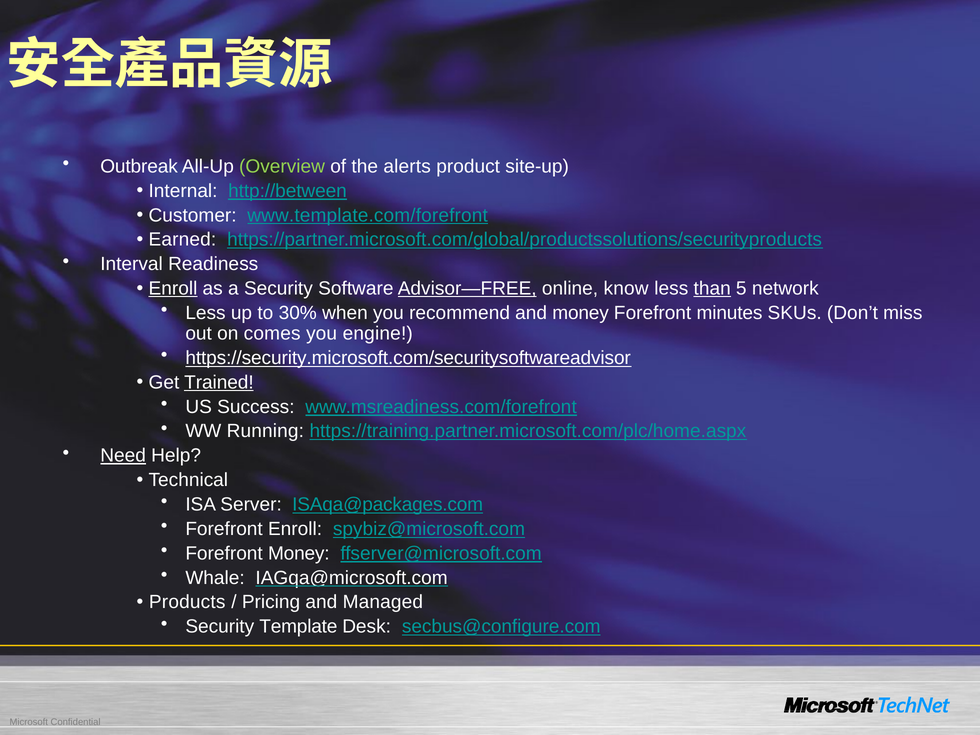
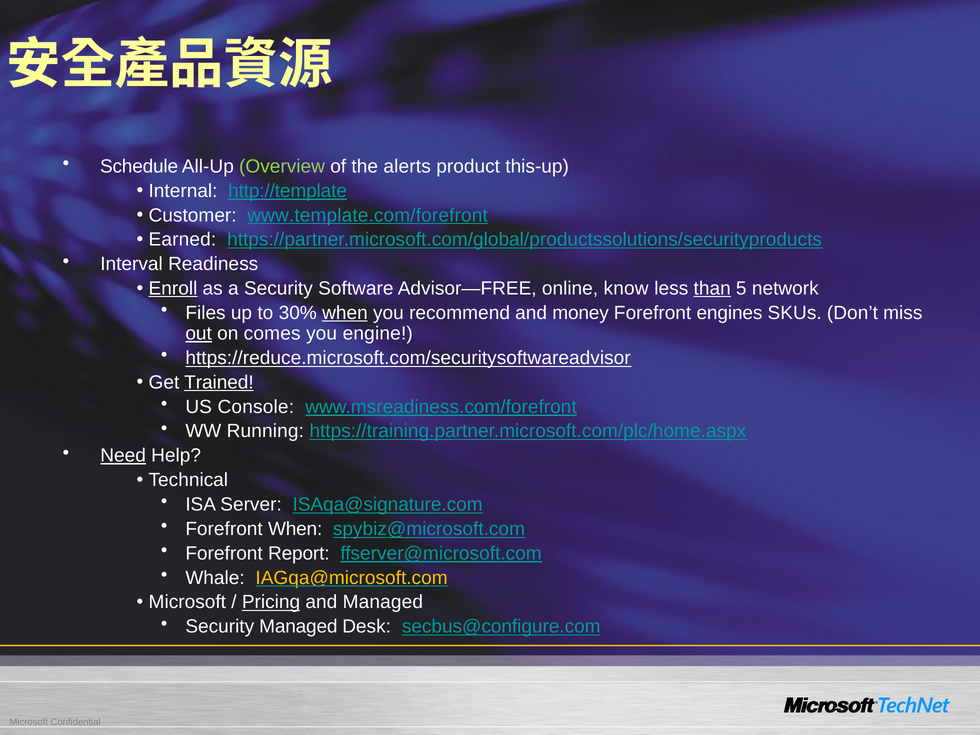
Outbreak: Outbreak -> Schedule
site-up: site-up -> this-up
http://between: http://between -> http://template
Advisor—FREE underline: present -> none
Less at (206, 313): Less -> Files
when at (345, 313) underline: none -> present
minutes: minutes -> engines
out underline: none -> present
https://security.microsoft.com/securitysoftwareadvisor: https://security.microsoft.com/securitysoftwareadvisor -> https://reduce.microsoft.com/securitysoftwareadvisor
Success: Success -> Console
ISAqa@packages.com: ISAqa@packages.com -> ISAqa@signature.com
Forefront Enroll: Enroll -> When
Forefront Money: Money -> Report
IAGqa@microsoft.com colour: white -> yellow
Products at (187, 602): Products -> Microsoft
Pricing underline: none -> present
Security Template: Template -> Managed
